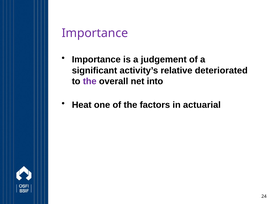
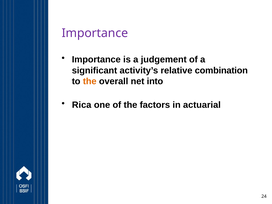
deteriorated: deteriorated -> combination
the at (90, 81) colour: purple -> orange
Heat: Heat -> Rica
